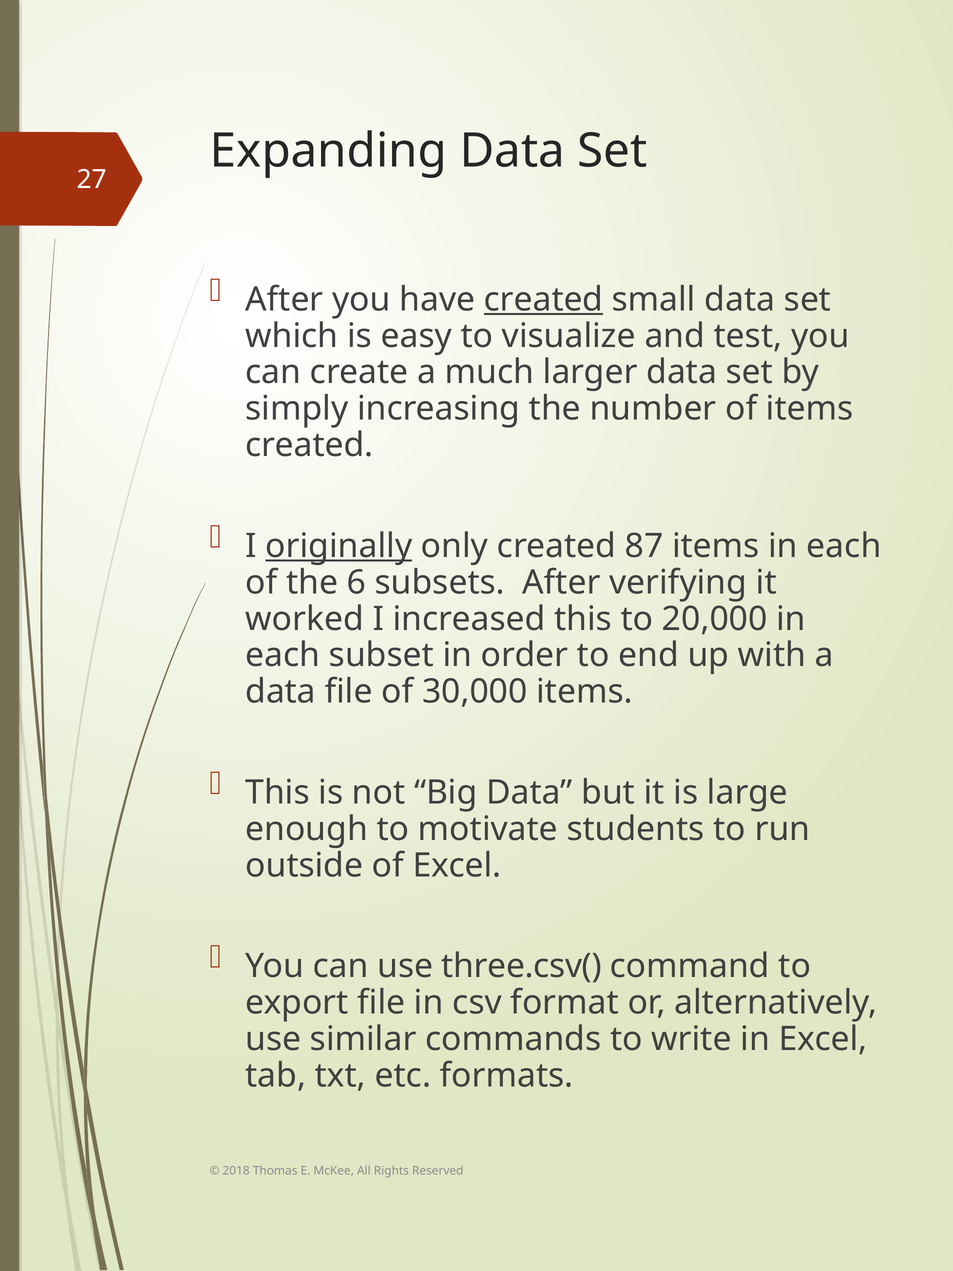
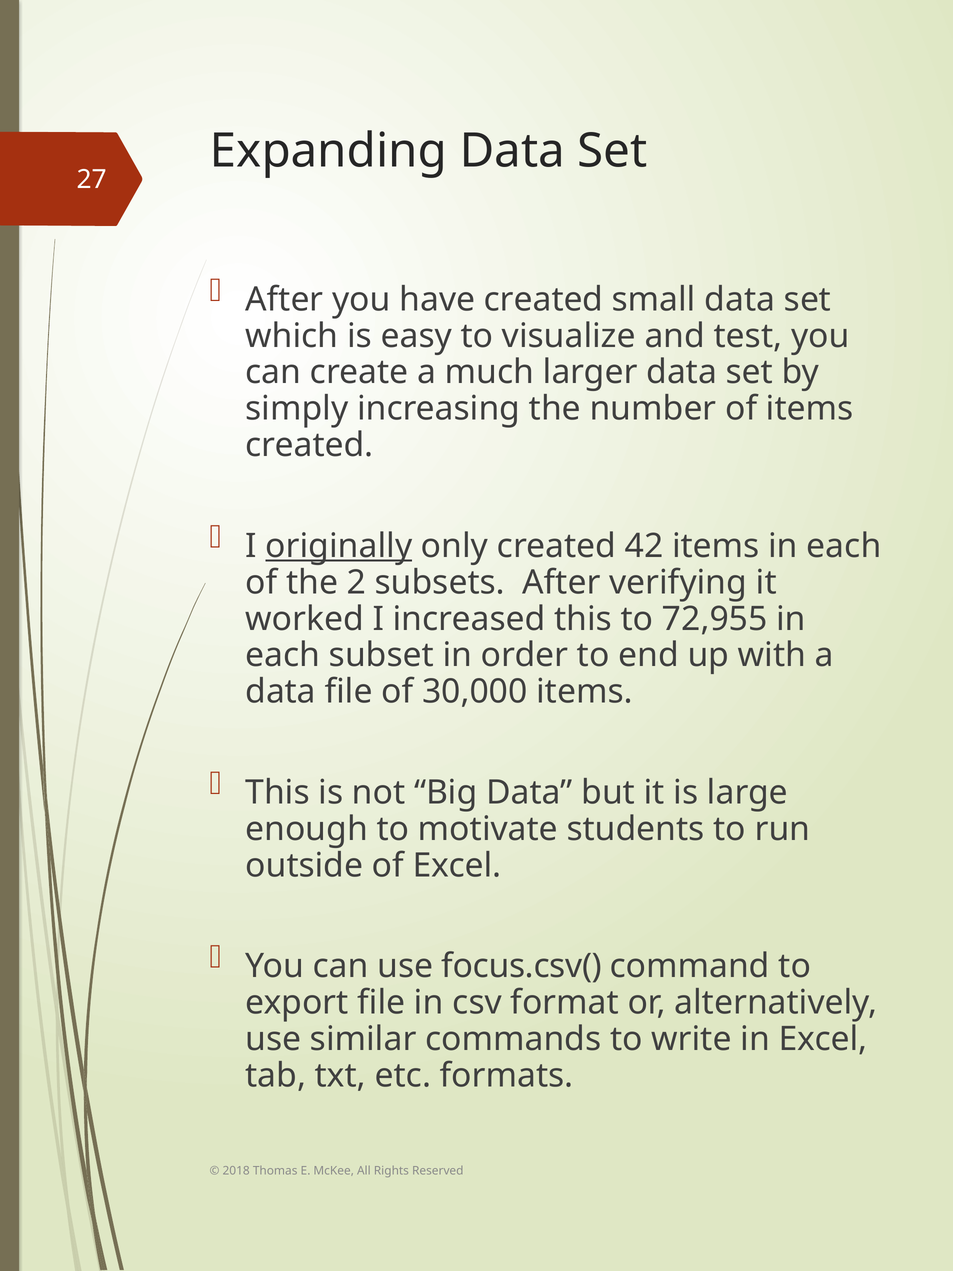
created at (544, 299) underline: present -> none
87: 87 -> 42
6: 6 -> 2
20,000: 20,000 -> 72,955
three.csv(: three.csv( -> focus.csv(
